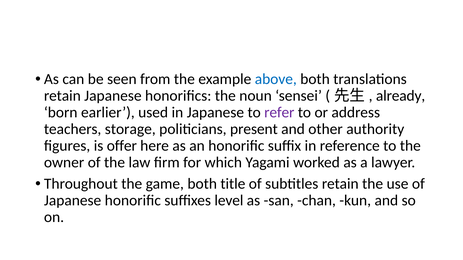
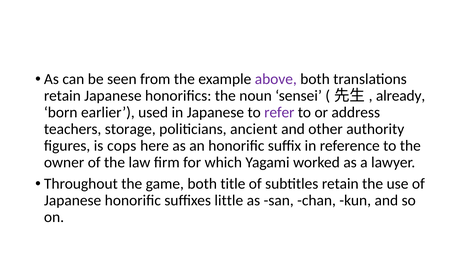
above colour: blue -> purple
present: present -> ancient
offer: offer -> cops
level: level -> little
